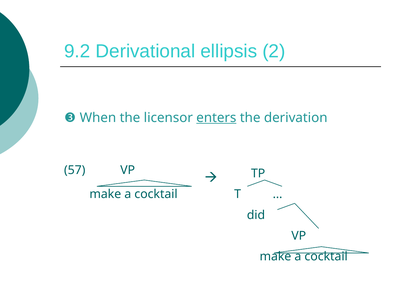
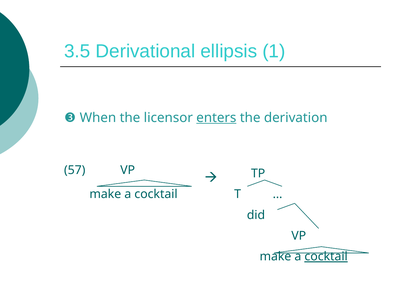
9.2: 9.2 -> 3.5
2: 2 -> 1
cocktail at (326, 257) underline: none -> present
